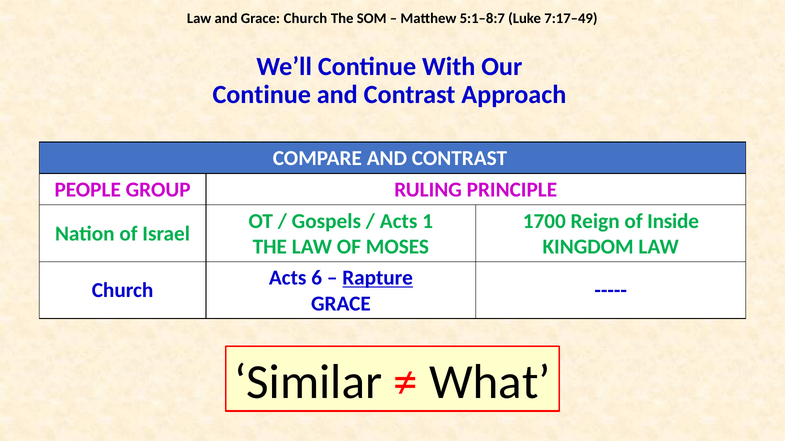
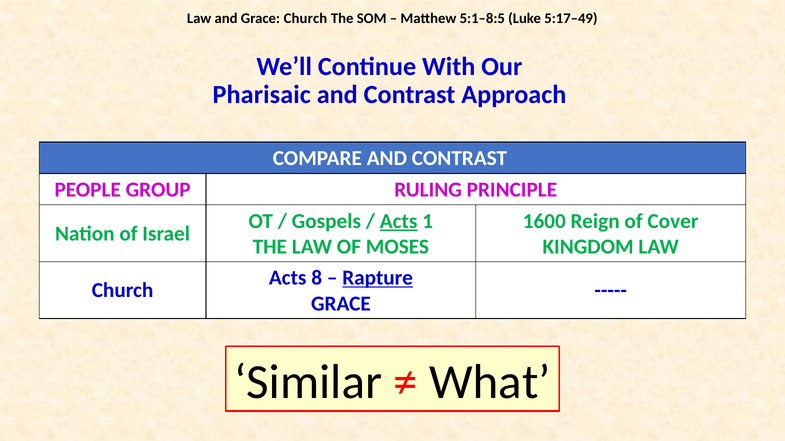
5:1–8:7: 5:1–8:7 -> 5:1–8:5
7:17–49: 7:17–49 -> 5:17–49
Continue at (262, 95): Continue -> Pharisaic
Acts at (399, 221) underline: none -> present
1700: 1700 -> 1600
Inside: Inside -> Cover
6: 6 -> 8
